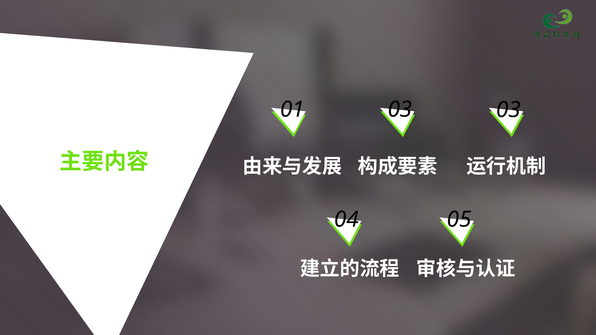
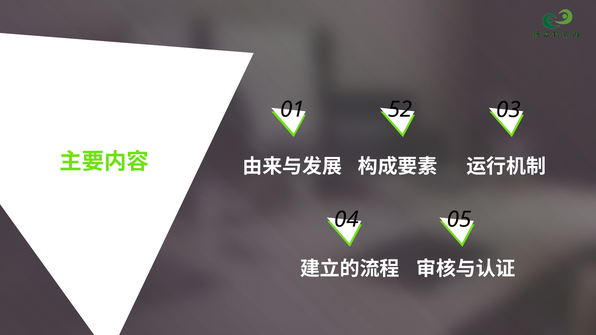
01 03: 03 -> 52
